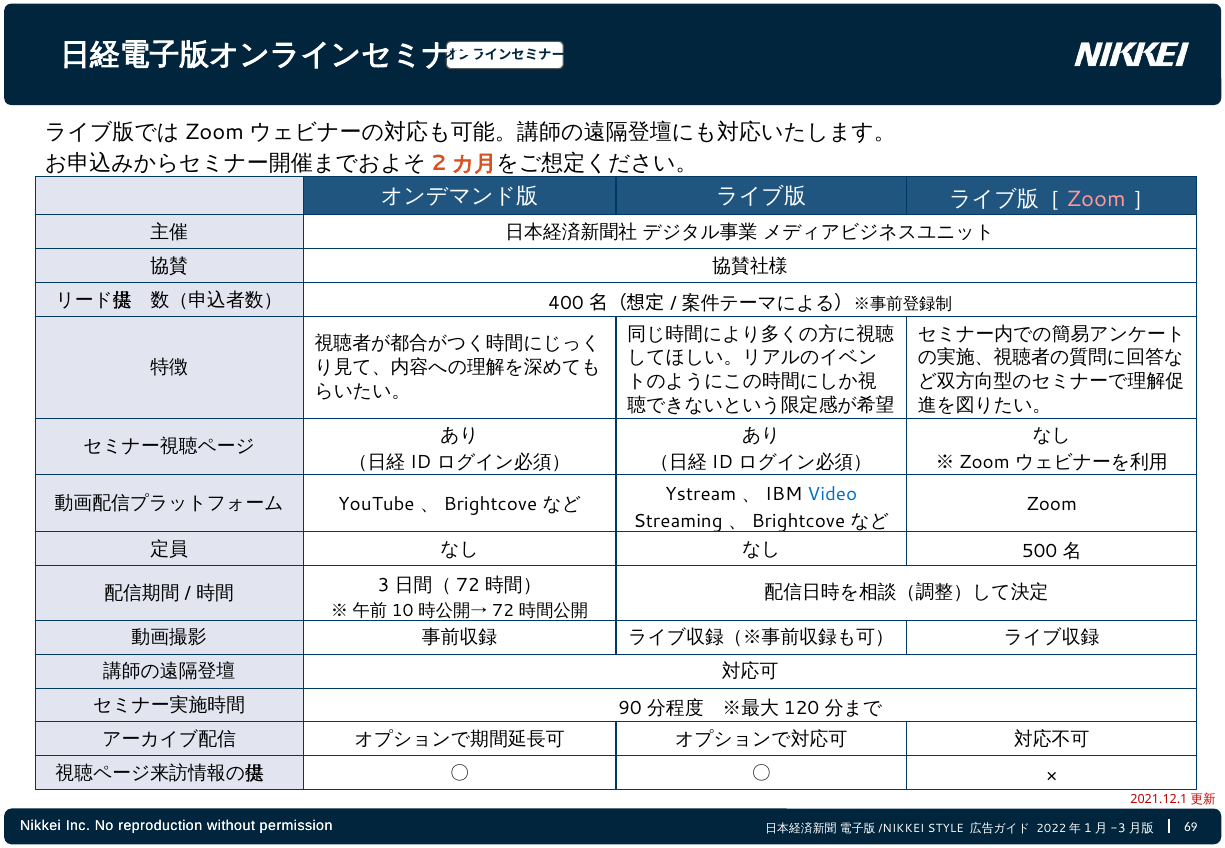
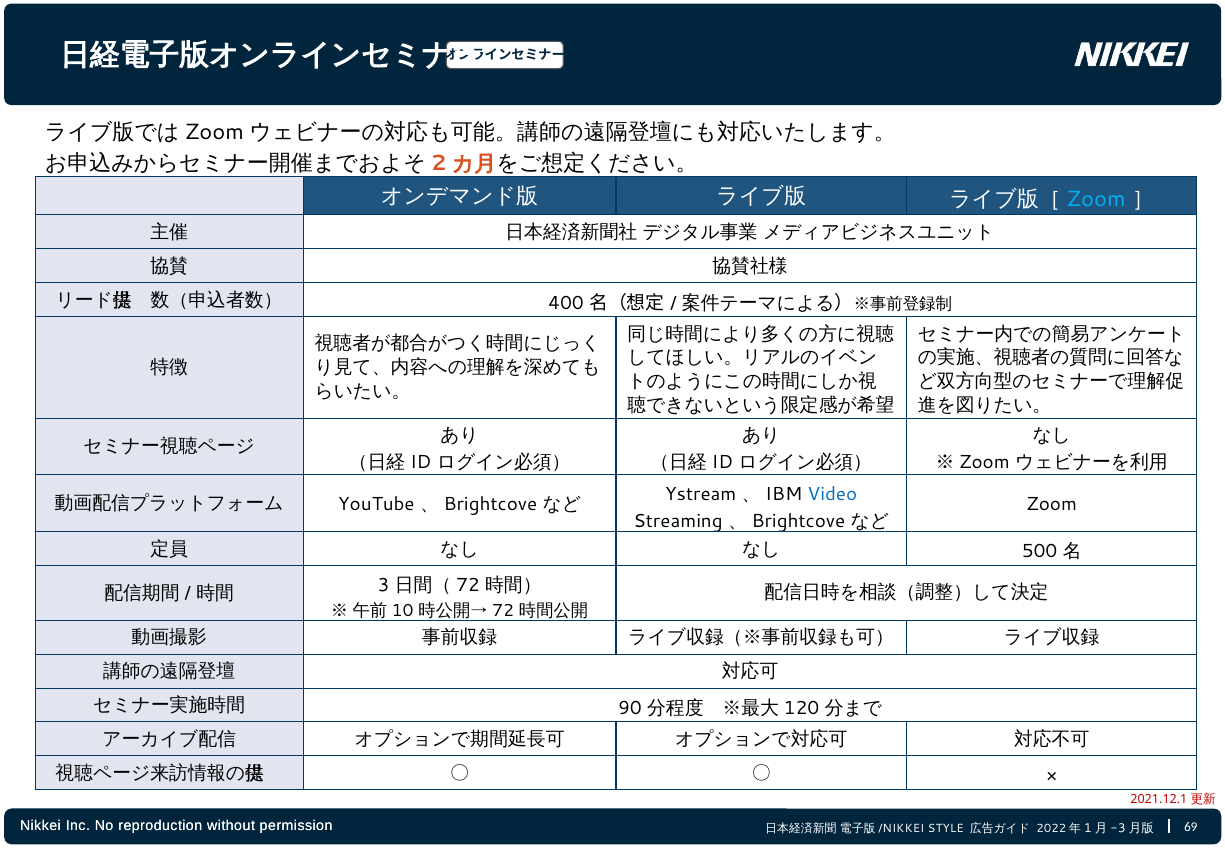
Zoom at (1096, 199) colour: pink -> light blue
